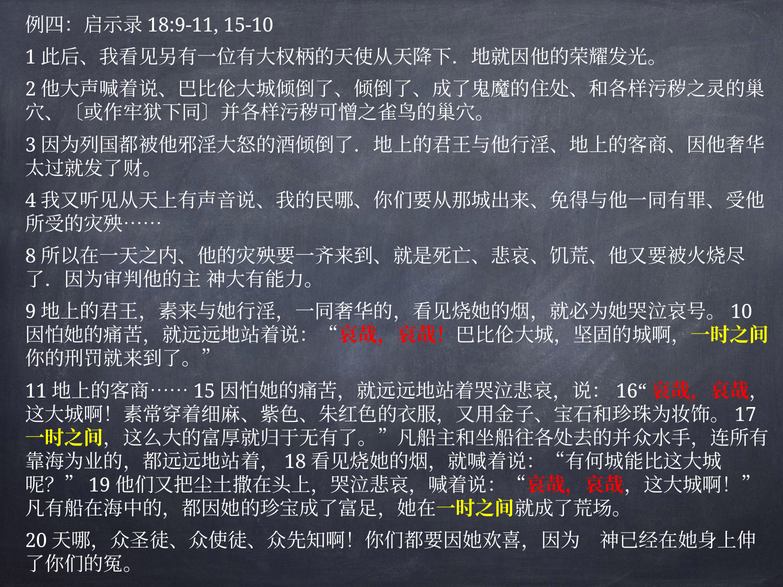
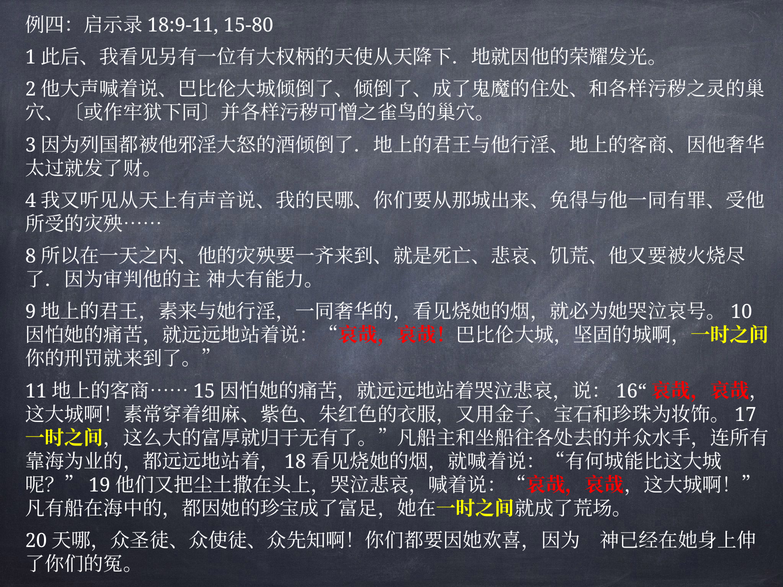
15-10: 15-10 -> 15-80
